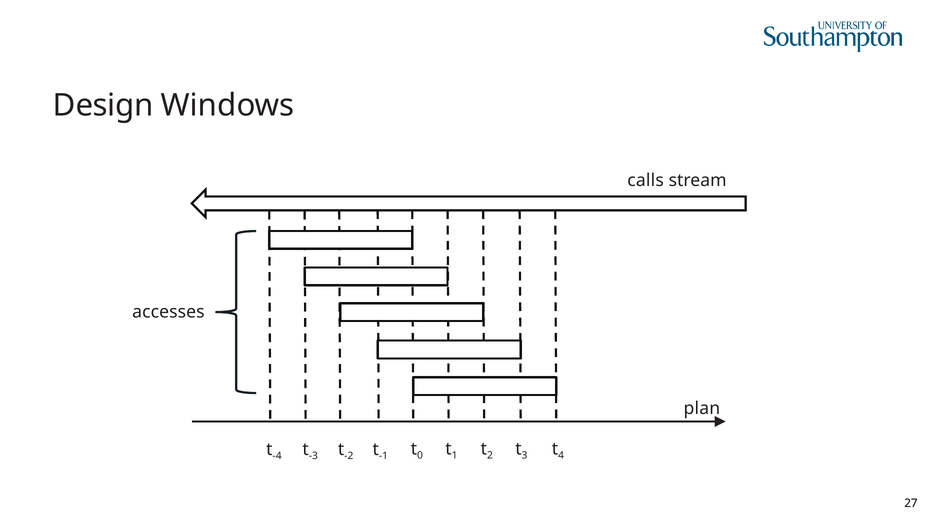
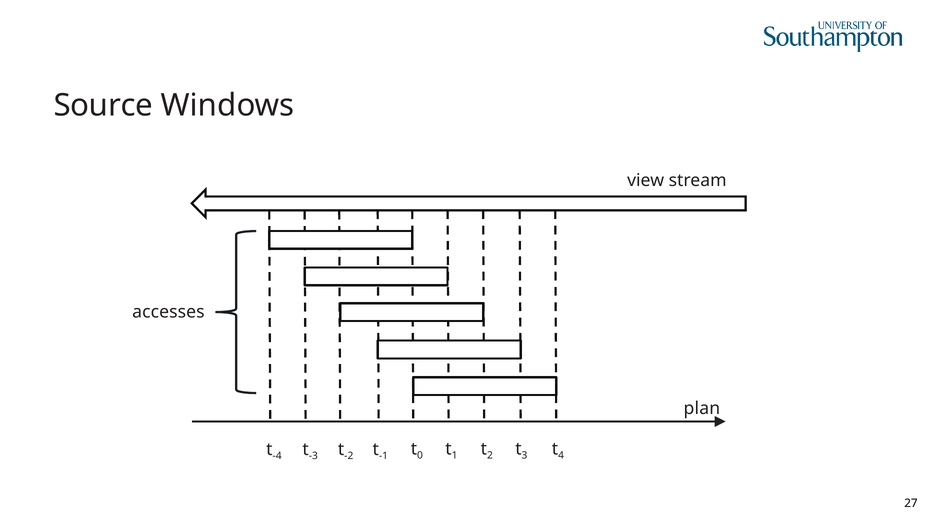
Design: Design -> Source
calls: calls -> view
